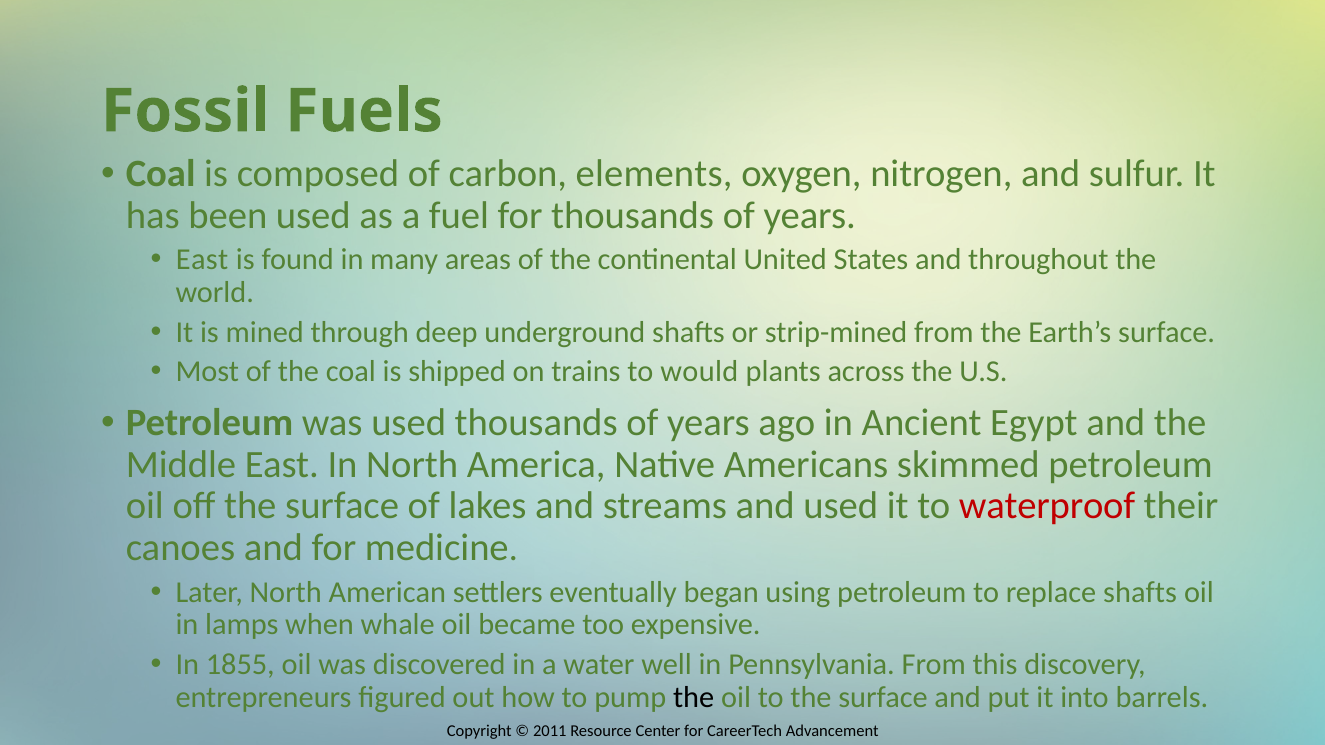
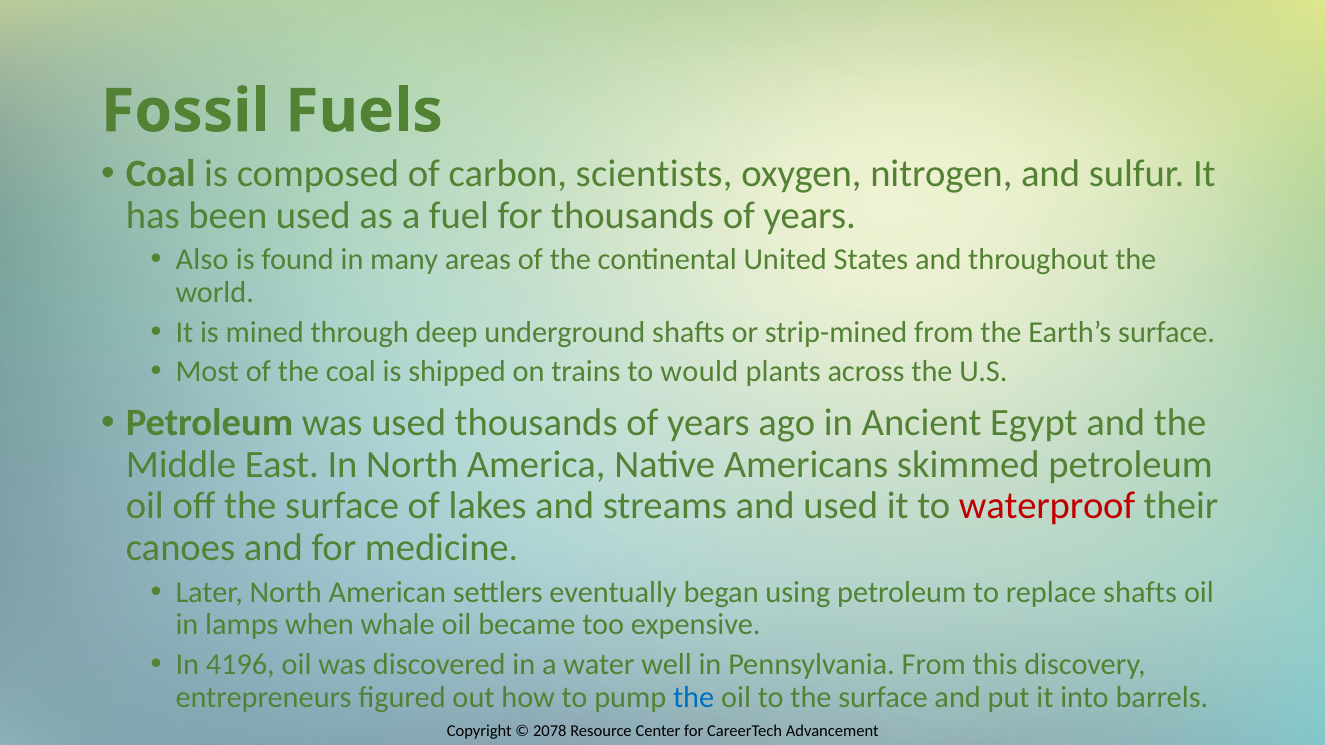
elements: elements -> scientists
East at (202, 260): East -> Also
1855: 1855 -> 4196
the at (694, 698) colour: black -> blue
2011: 2011 -> 2078
